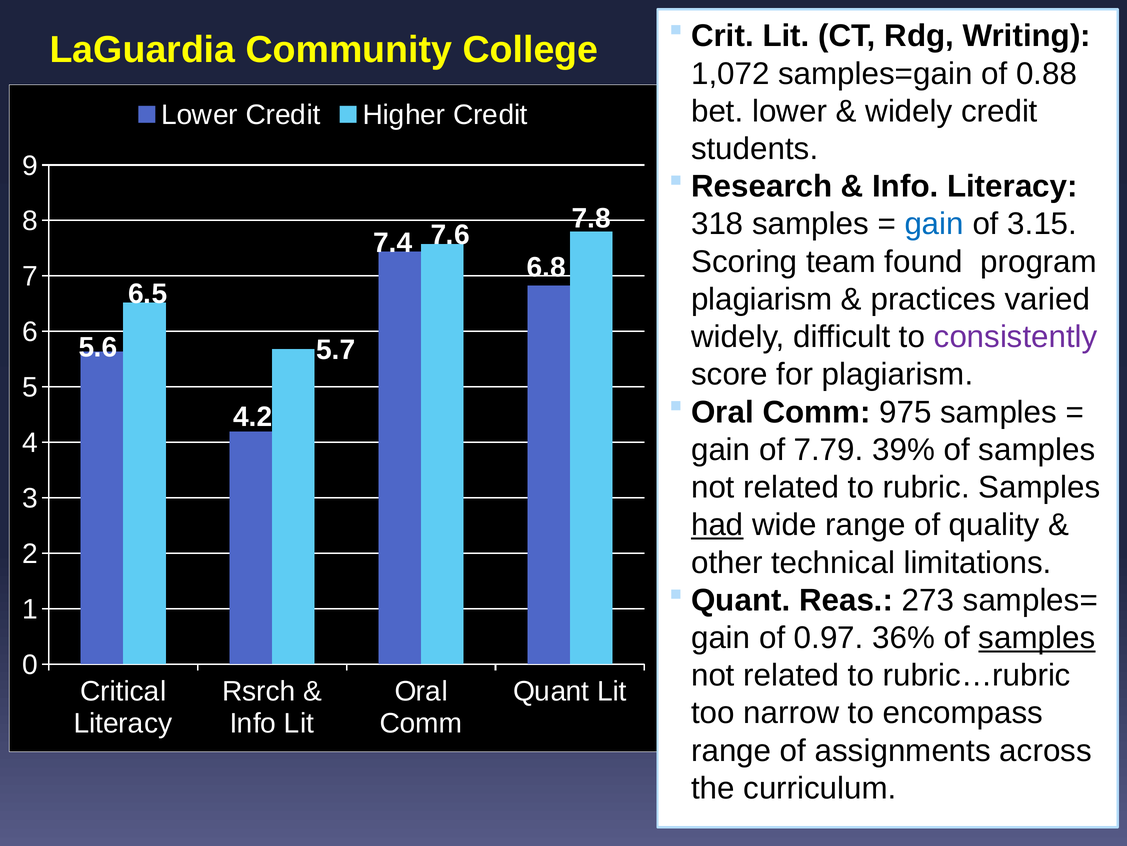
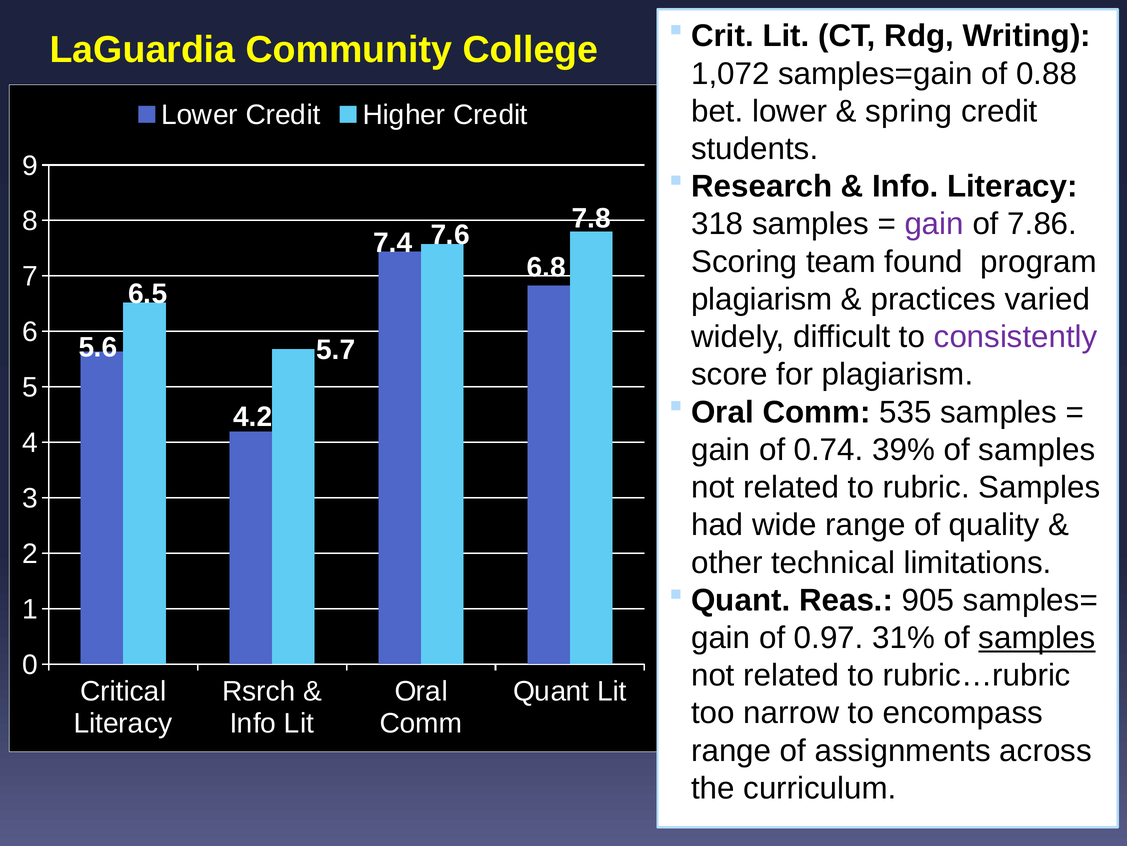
widely at (909, 111): widely -> spring
gain at (934, 224) colour: blue -> purple
3.15: 3.15 -> 7.86
975: 975 -> 535
7.79: 7.79 -> 0.74
had underline: present -> none
273: 273 -> 905
36%: 36% -> 31%
